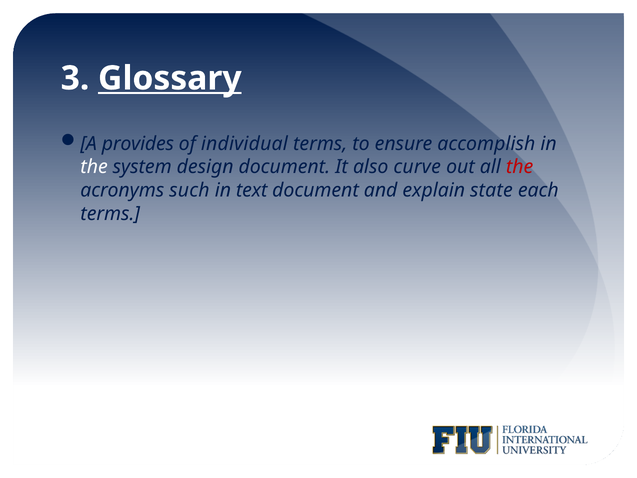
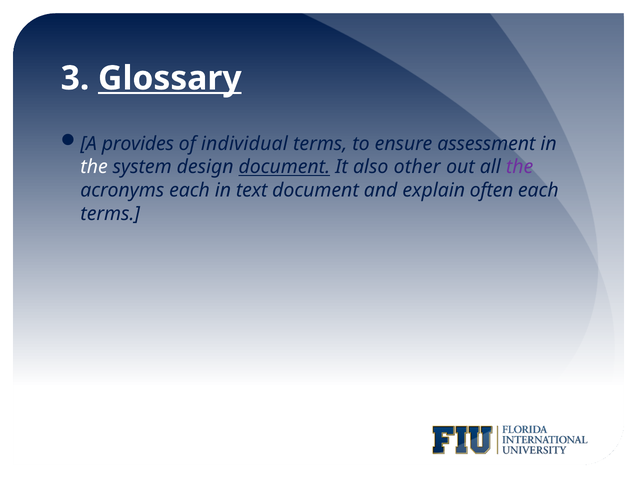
accomplish: accomplish -> assessment
document at (284, 167) underline: none -> present
curve: curve -> other
the at (520, 167) colour: red -> purple
acronyms such: such -> each
state: state -> often
